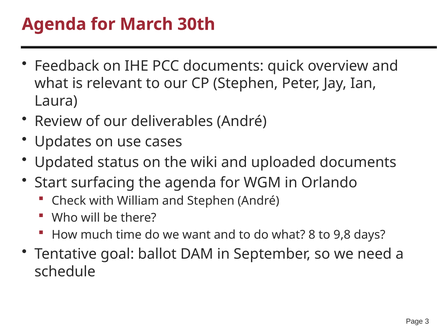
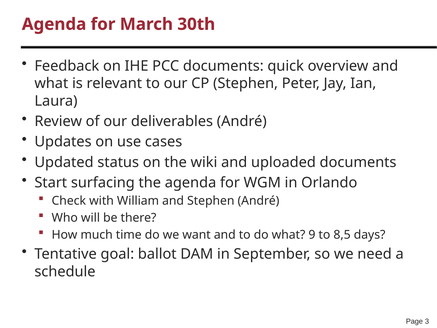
8: 8 -> 9
9,8: 9,8 -> 8,5
